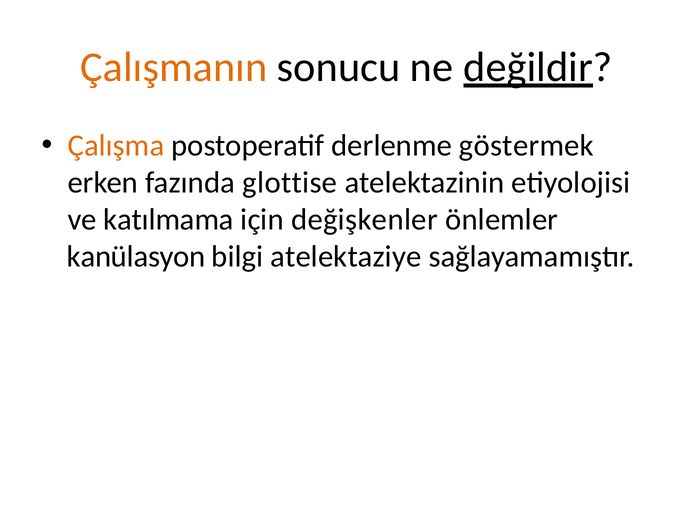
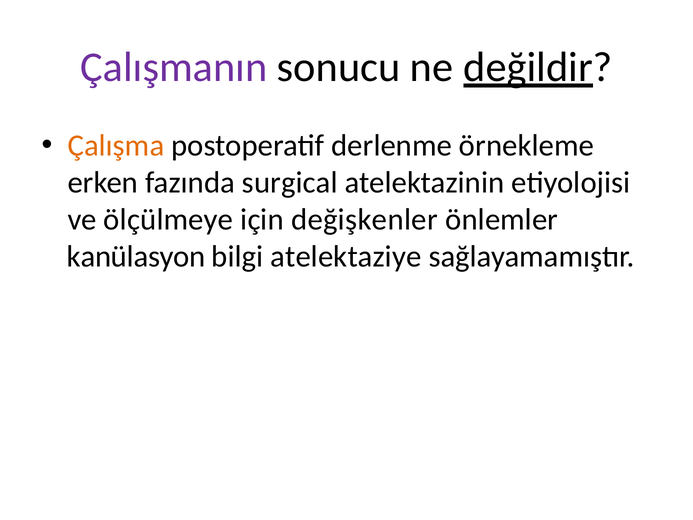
Çalışmanın colour: orange -> purple
göstermek: göstermek -> örnekleme
glottise: glottise -> surgical
katılmama: katılmama -> ölçülmeye
